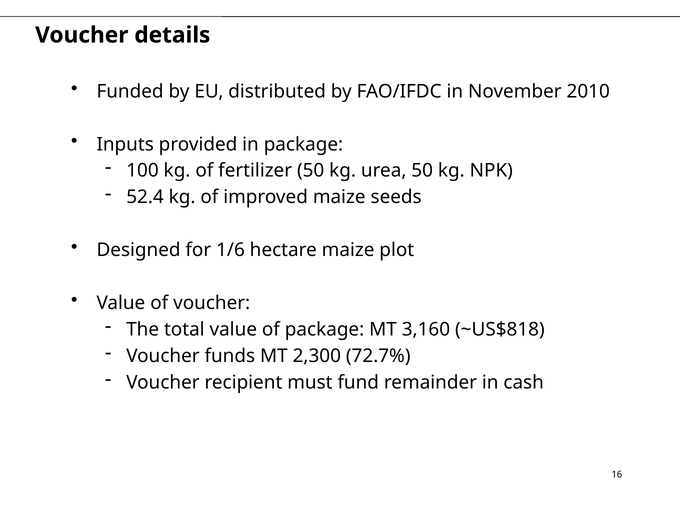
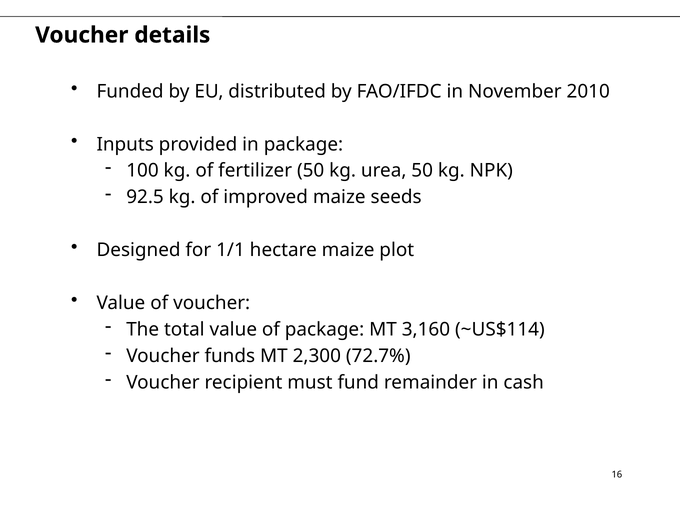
52.4: 52.4 -> 92.5
1/6: 1/6 -> 1/1
~US$818: ~US$818 -> ~US$114
